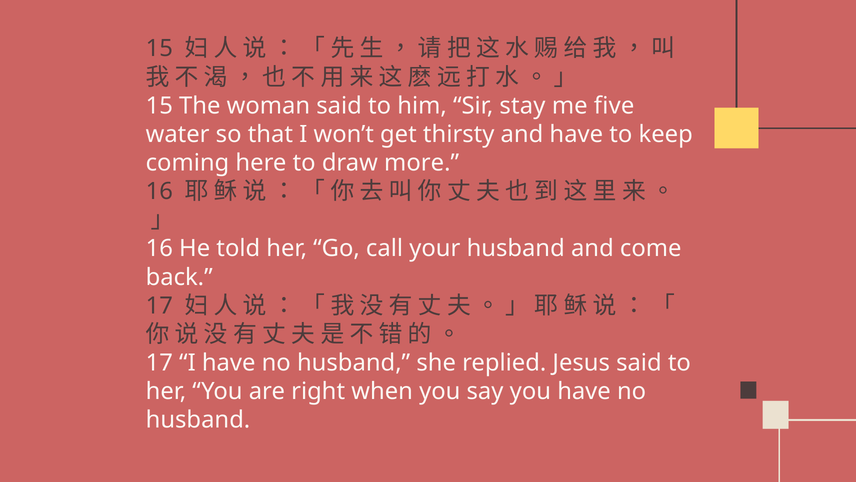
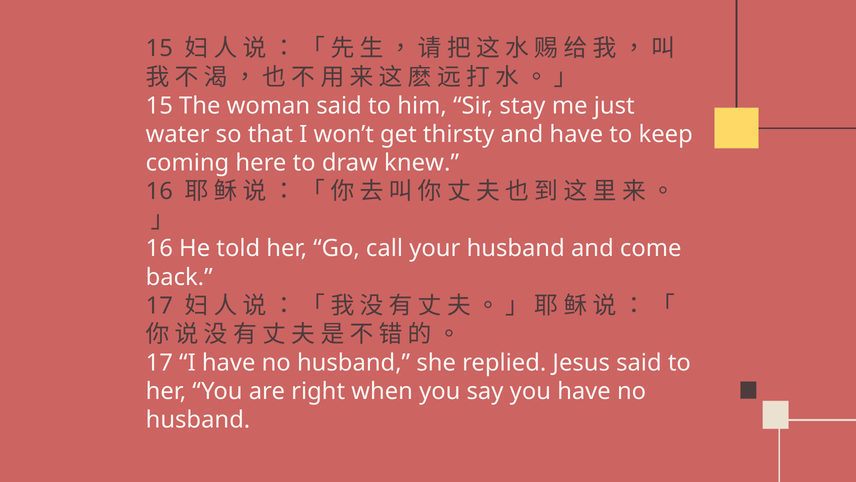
five: five -> just
more: more -> knew
